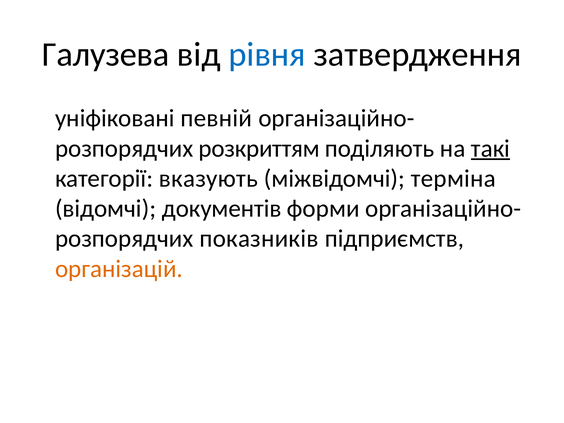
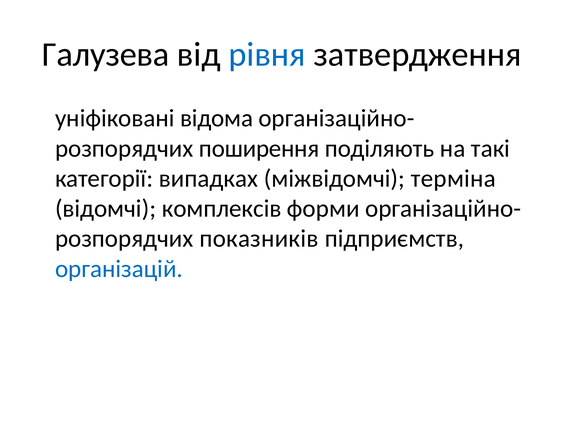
певній: певній -> відома
розкриттям: розкриттям -> поширення
такі underline: present -> none
вказують: вказують -> випадках
документів: документів -> комплексів
організацій colour: orange -> blue
